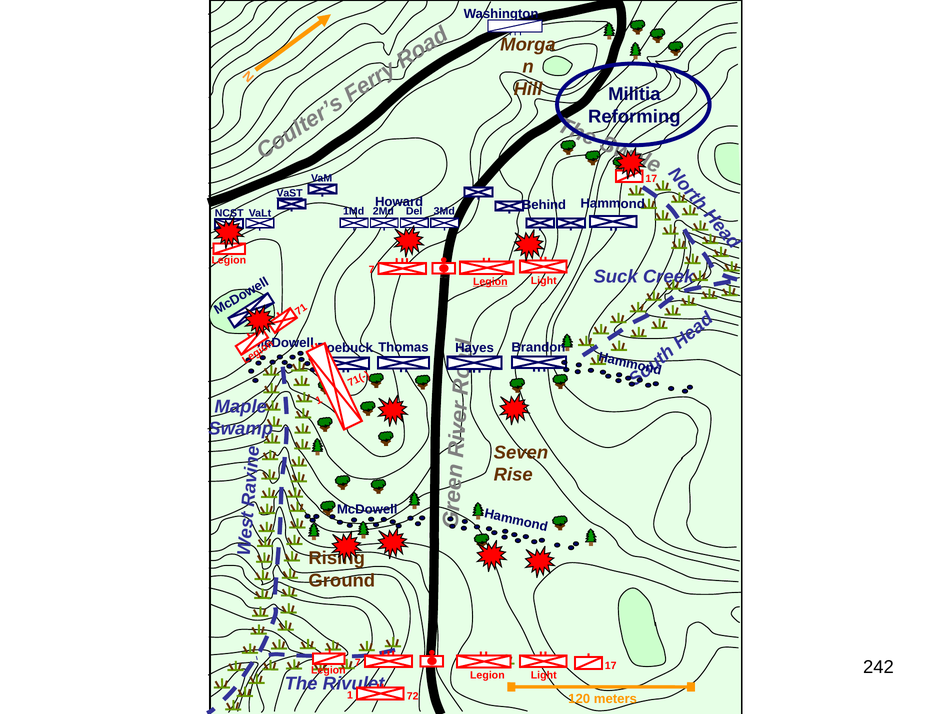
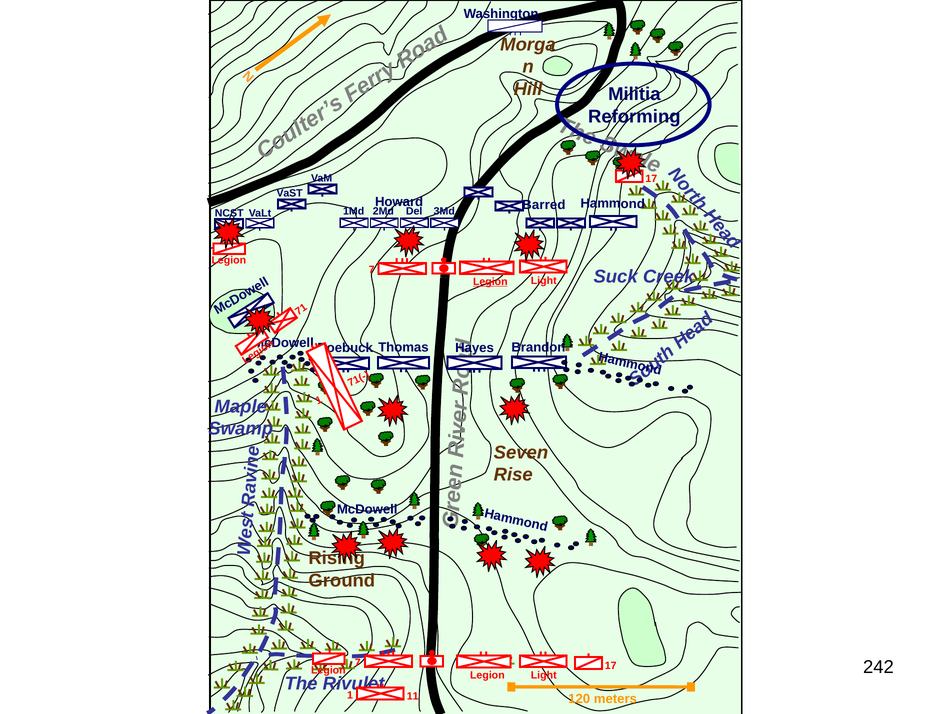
VaST underline: present -> none
Behind: Behind -> Barred
72: 72 -> 11
